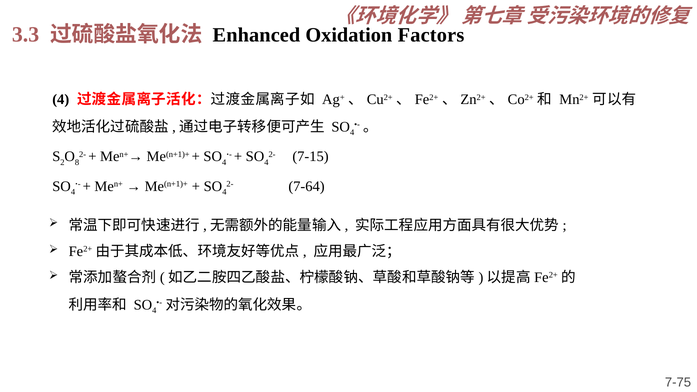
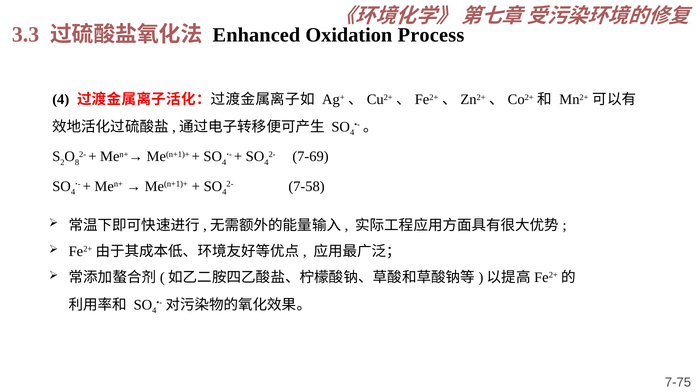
Factors: Factors -> Process
7-15: 7-15 -> 7-69
7-64: 7-64 -> 7-58
